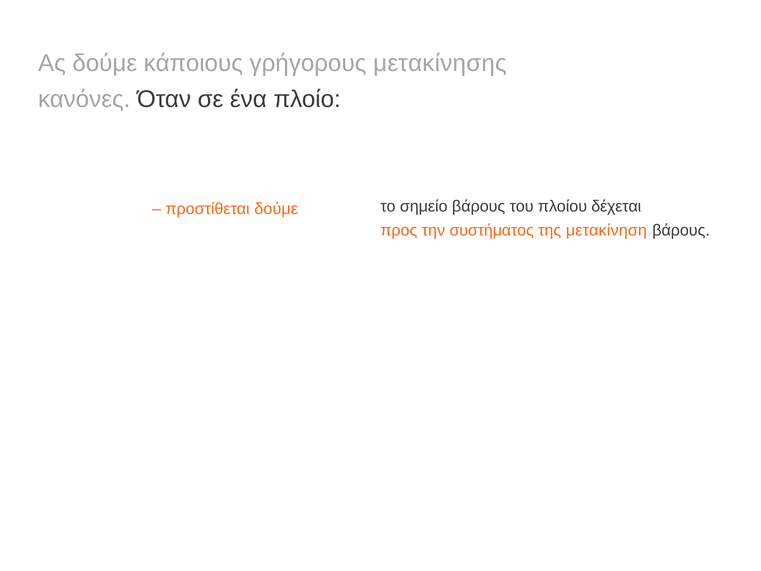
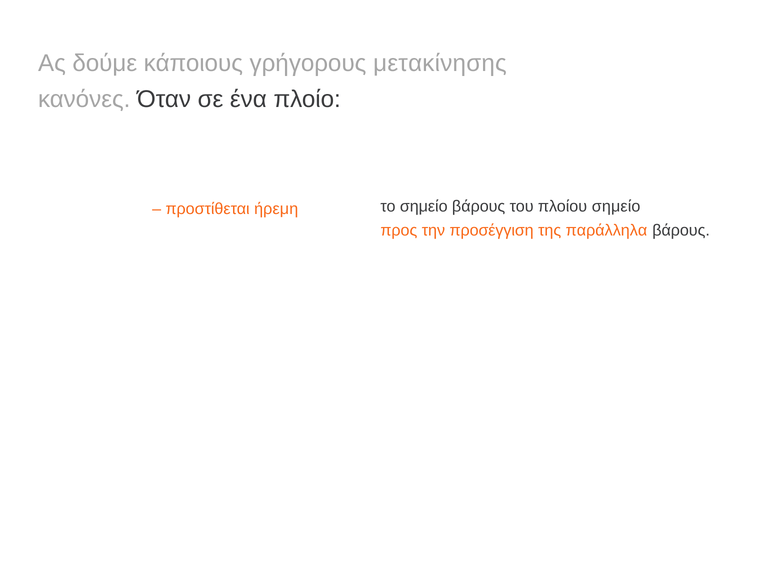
δέχεται at (616, 206): δέχεται -> σημείο
προστίθεται δούμε: δούμε -> ήρεμη
συστήματος: συστήματος -> προσέγγιση
της μετακίνηση: μετακίνηση -> παράλληλα
